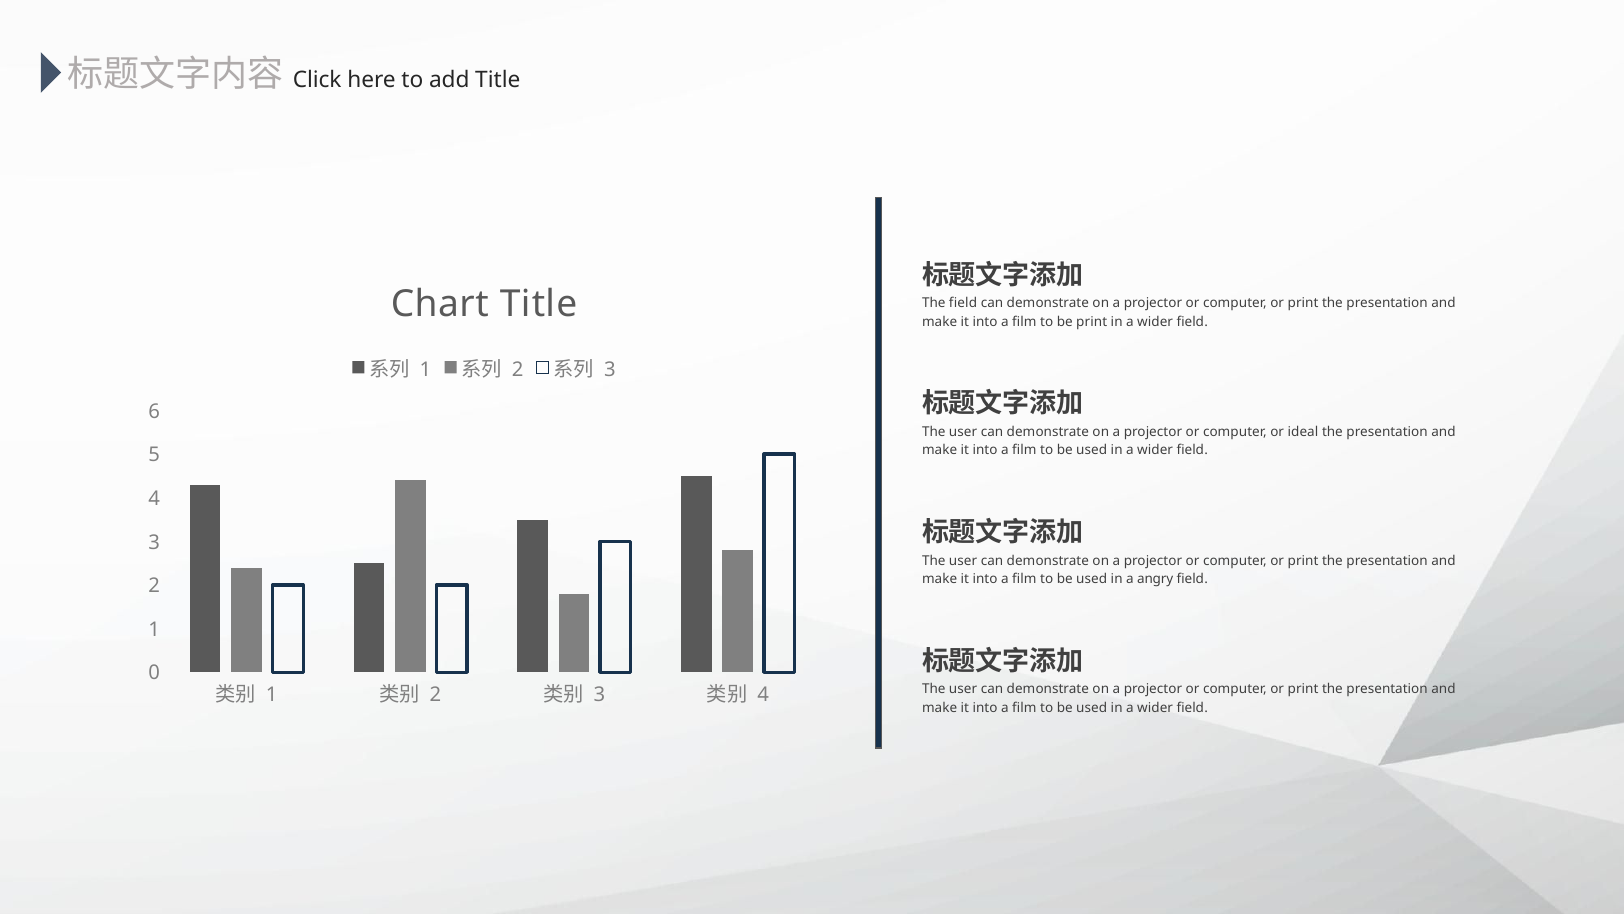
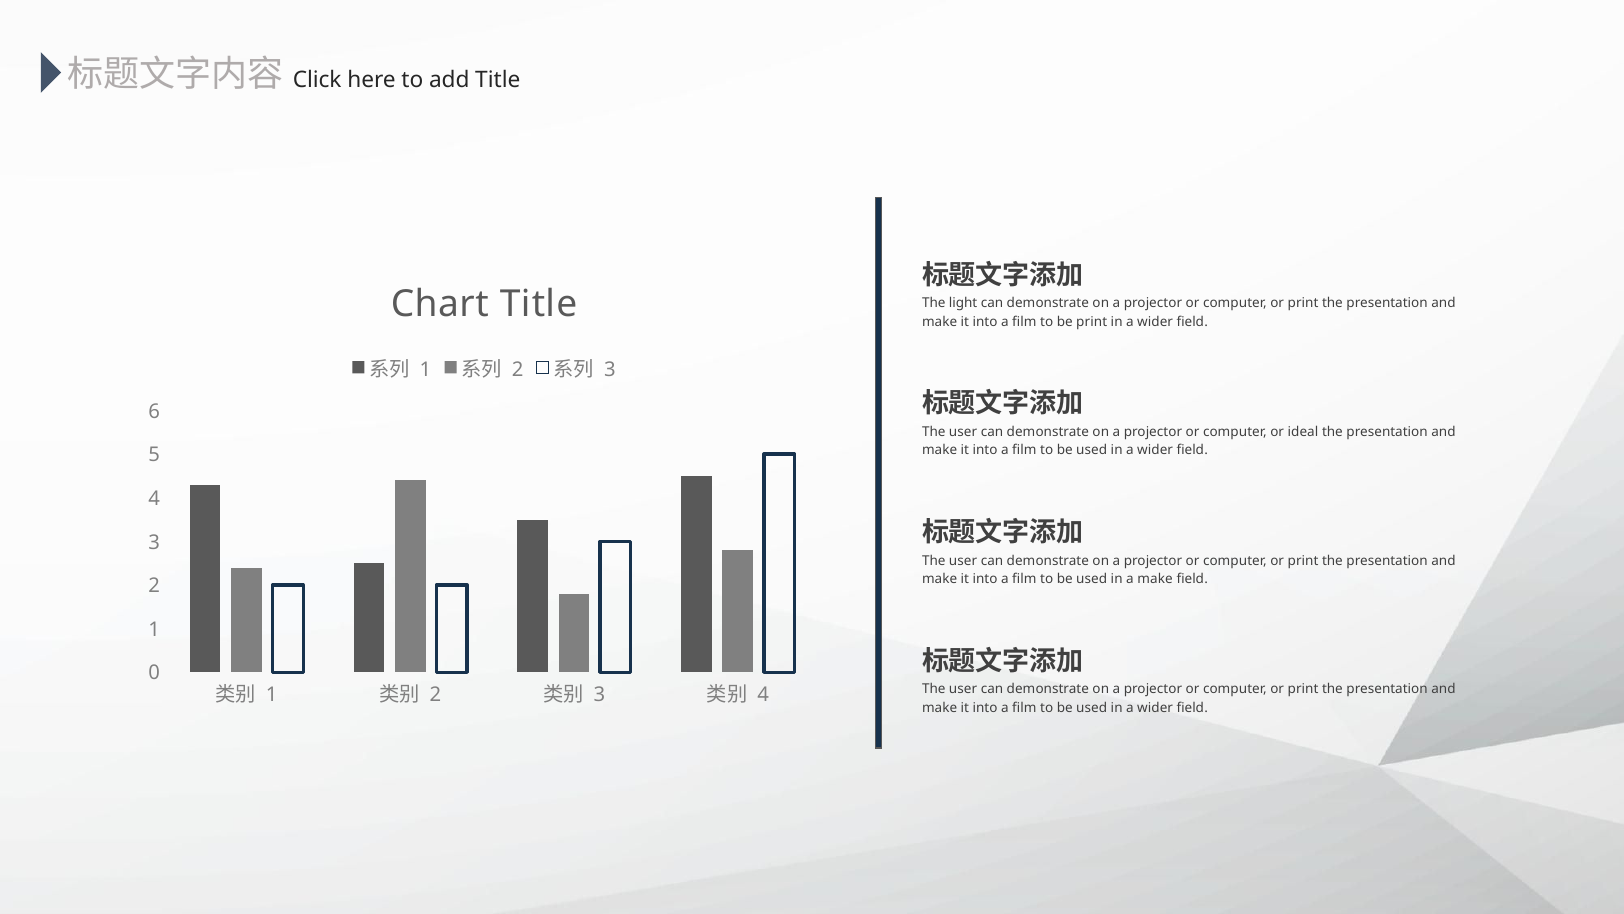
The field: field -> light
a angry: angry -> make
